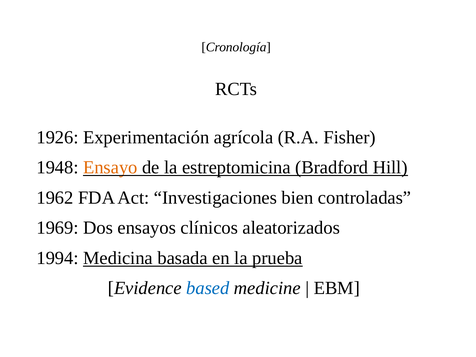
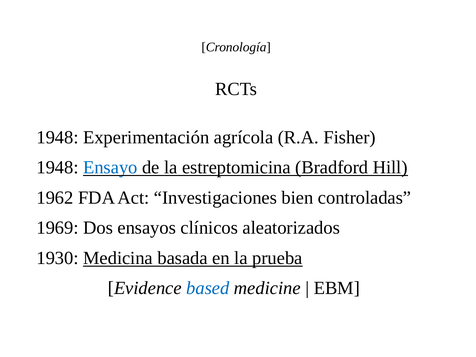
1926 at (58, 137): 1926 -> 1948
Ensayo colour: orange -> blue
1994: 1994 -> 1930
